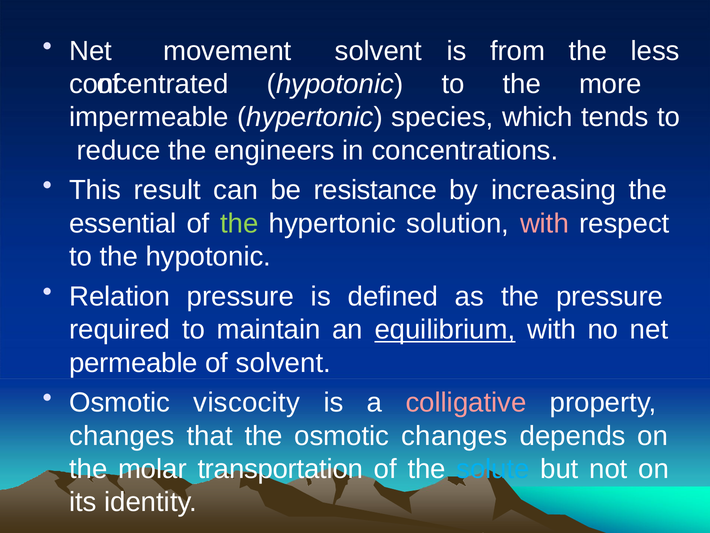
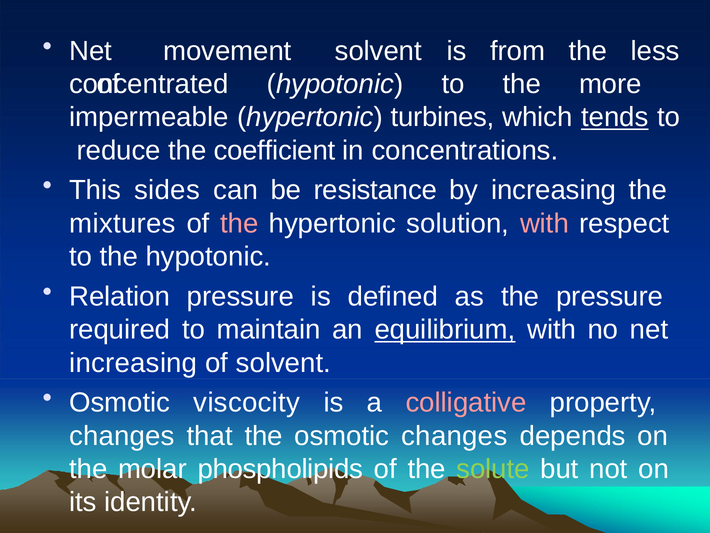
species: species -> turbines
tends underline: none -> present
engineers: engineers -> coefficient
result: result -> sides
essential: essential -> mixtures
the at (239, 223) colour: light green -> pink
permeable at (134, 363): permeable -> increasing
transportation: transportation -> phospholipids
solute colour: light blue -> light green
